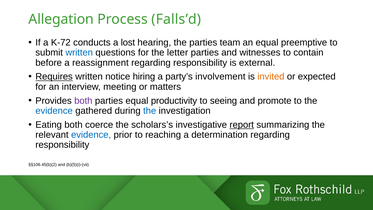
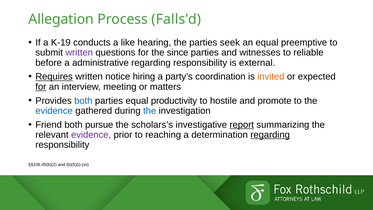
K-72: K-72 -> K-19
lost: lost -> like
team: team -> seek
written at (79, 53) colour: blue -> purple
letter: letter -> since
contain: contain -> reliable
reassignment: reassignment -> administrative
involvement: involvement -> coordination
for at (41, 87) underline: none -> present
both at (83, 101) colour: purple -> blue
seeing: seeing -> hostile
Eating: Eating -> Friend
coerce: coerce -> pursue
evidence at (91, 135) colour: blue -> purple
regarding at (270, 135) underline: none -> present
